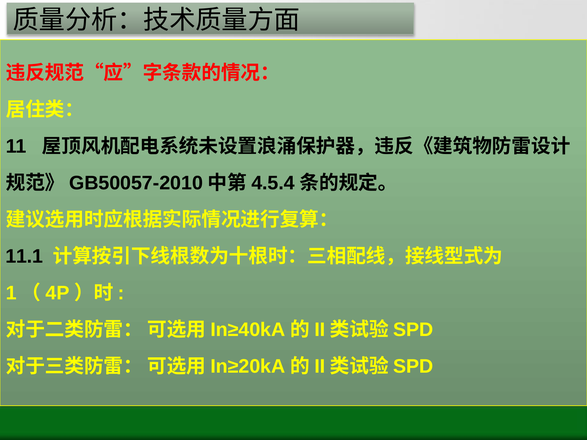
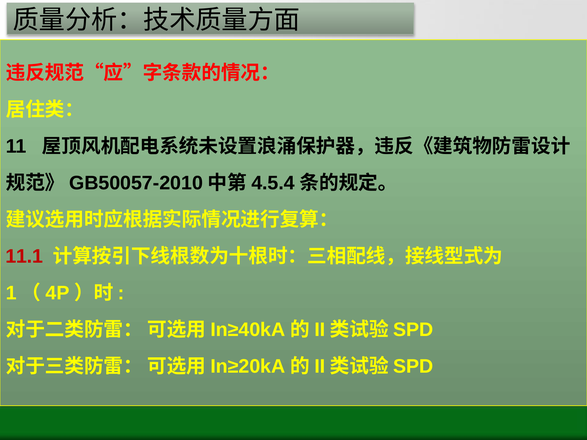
11.1 colour: black -> red
